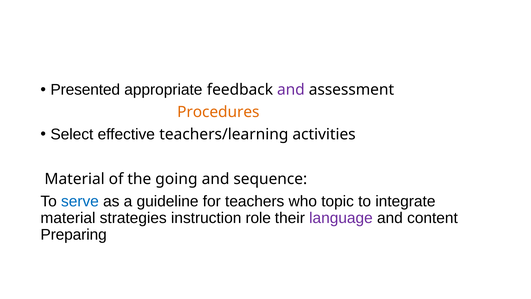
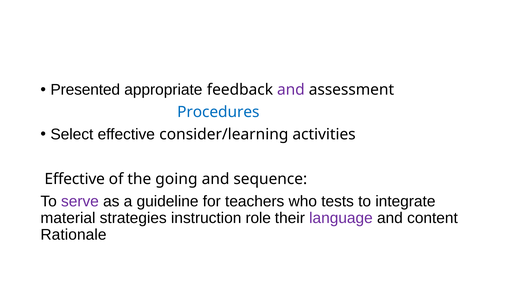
Procedures colour: orange -> blue
teachers/learning: teachers/learning -> consider/learning
Material at (75, 179): Material -> Effective
serve colour: blue -> purple
topic: topic -> tests
Preparing: Preparing -> Rationale
